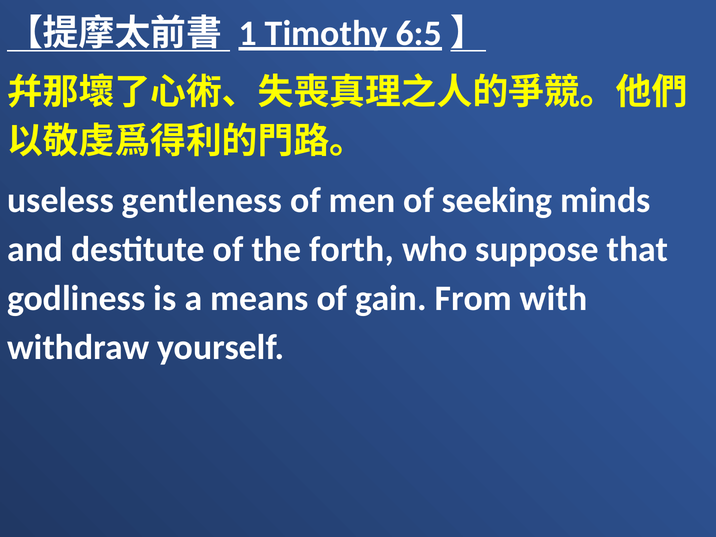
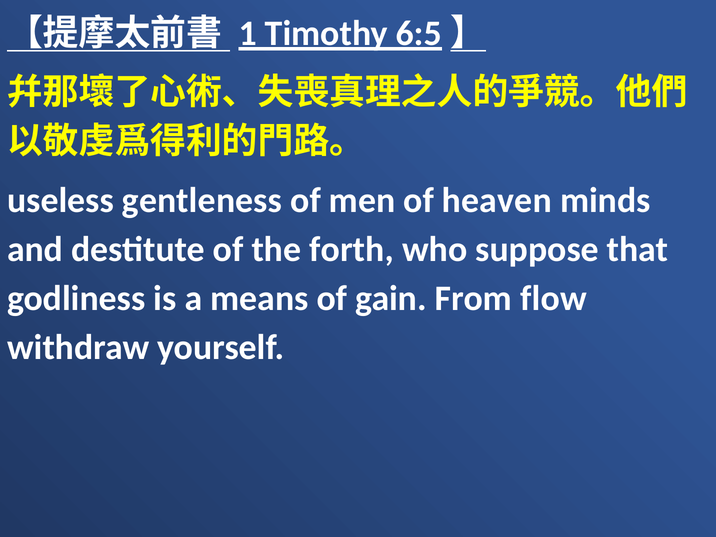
seeking: seeking -> heaven
with: with -> flow
